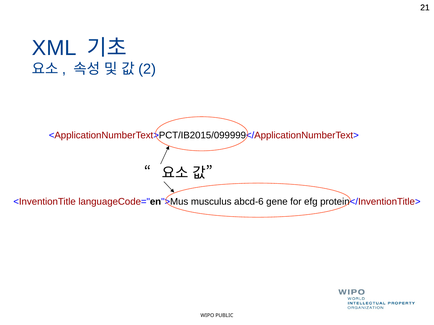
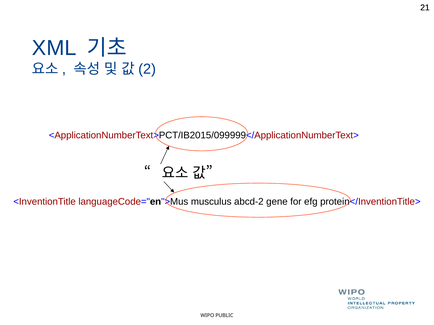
abcd-6: abcd-6 -> abcd-2
